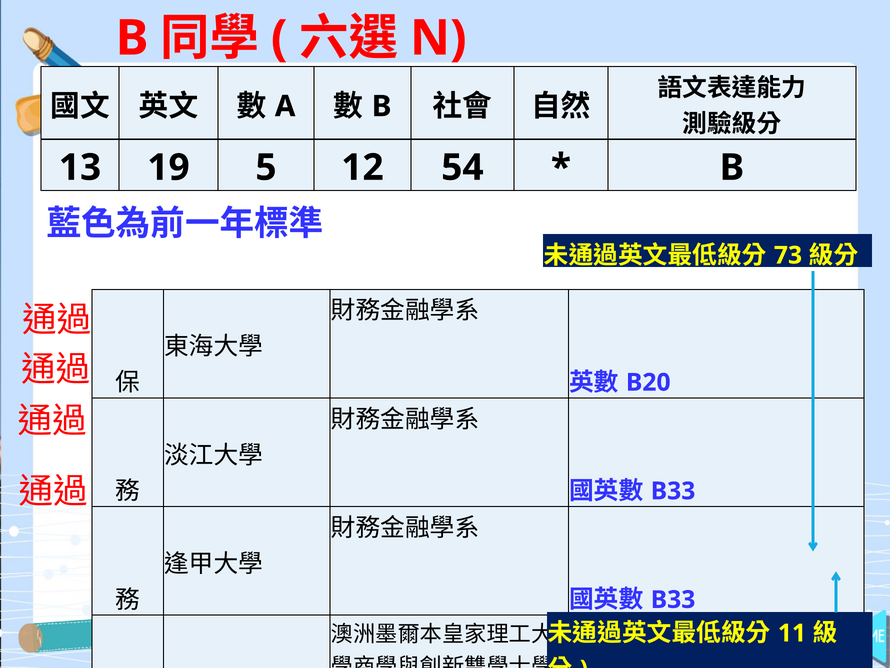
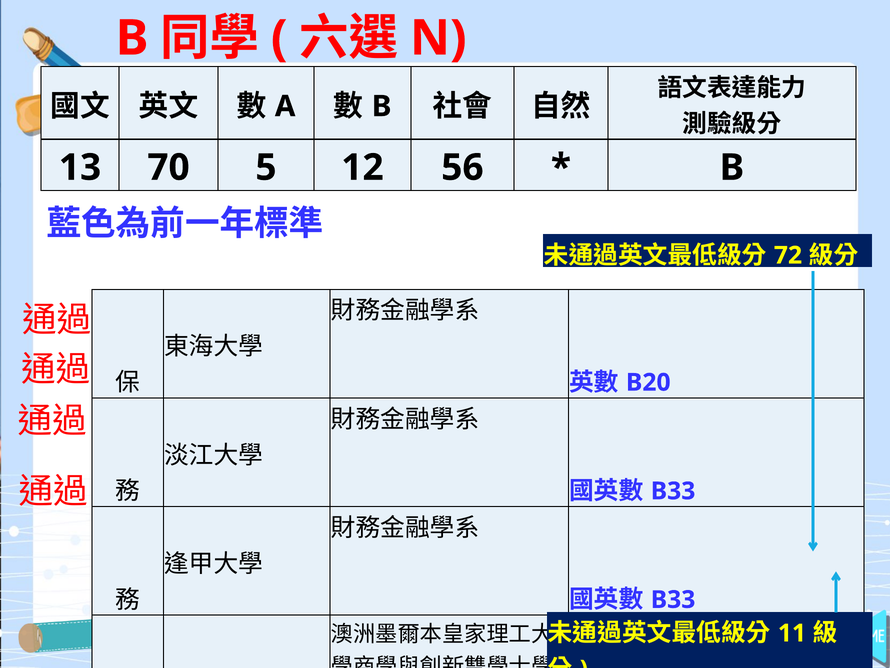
19: 19 -> 70
54: 54 -> 56
73: 73 -> 72
